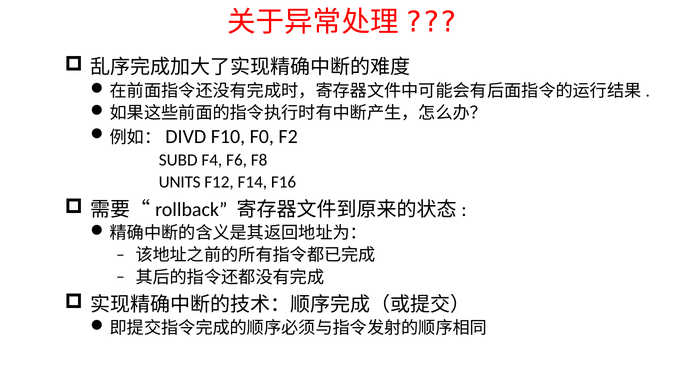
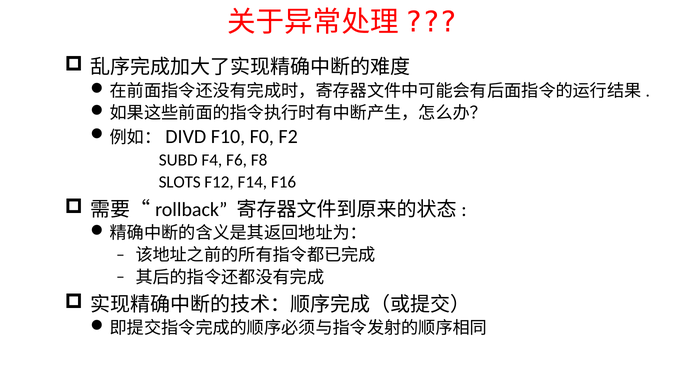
UNITS: UNITS -> SLOTS
